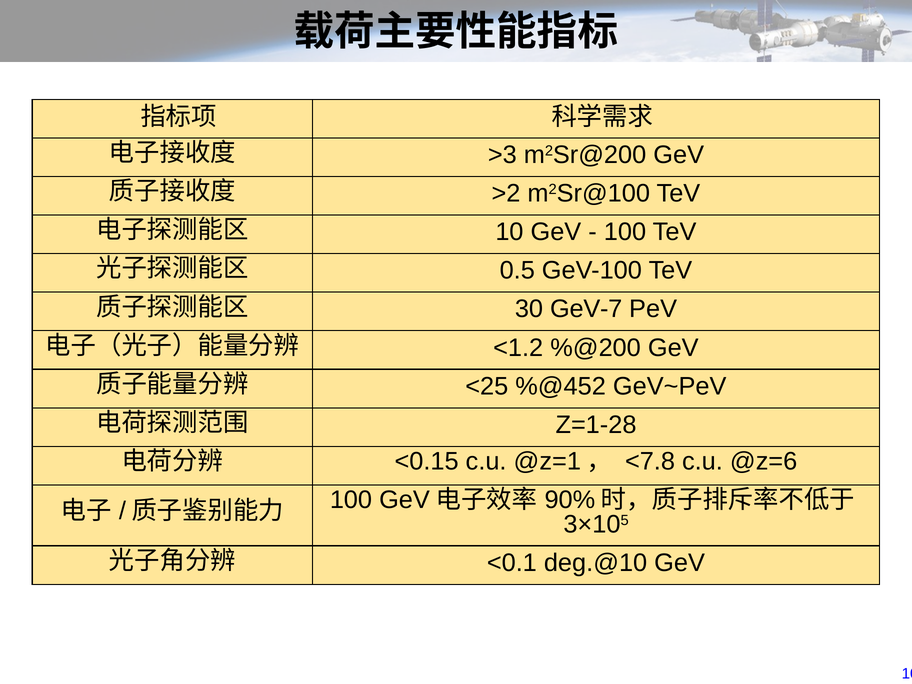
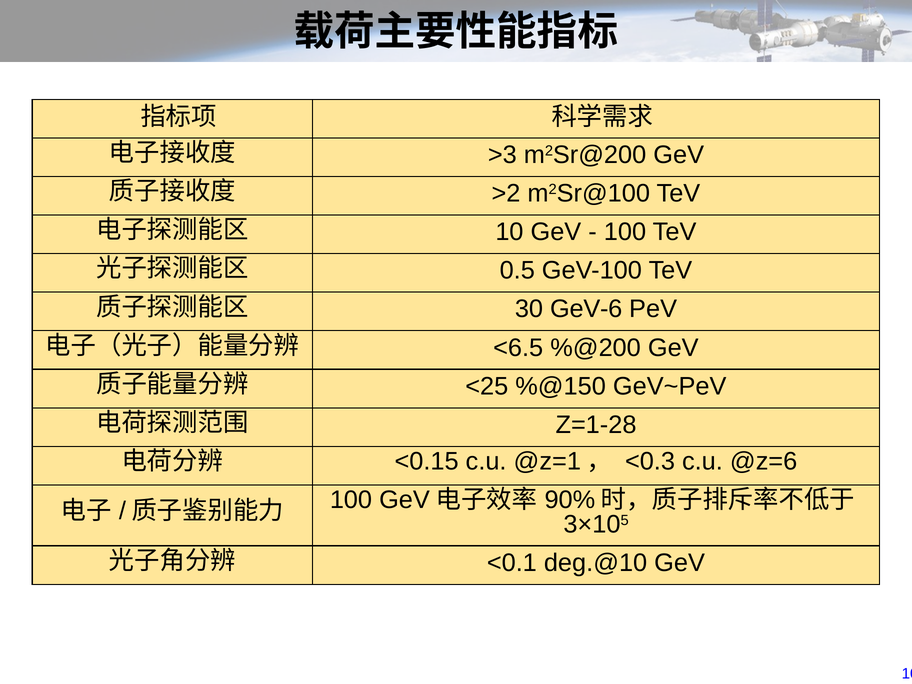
GeV-7: GeV-7 -> GeV-6
<1.2: <1.2 -> <6.5
%@452: %@452 -> %@150
<7.8: <7.8 -> <0.3
